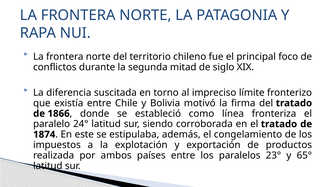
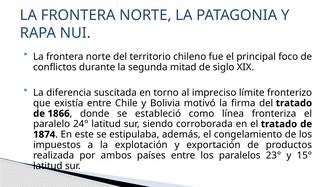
65°: 65° -> 15°
